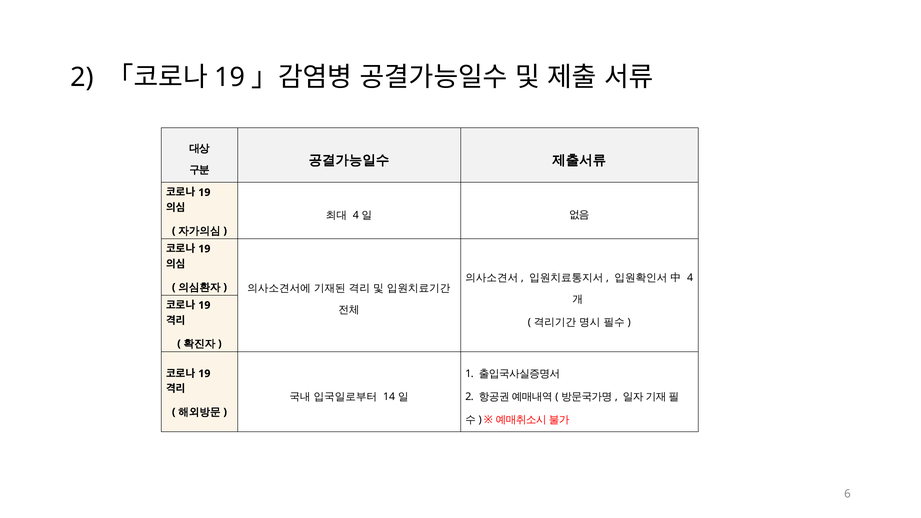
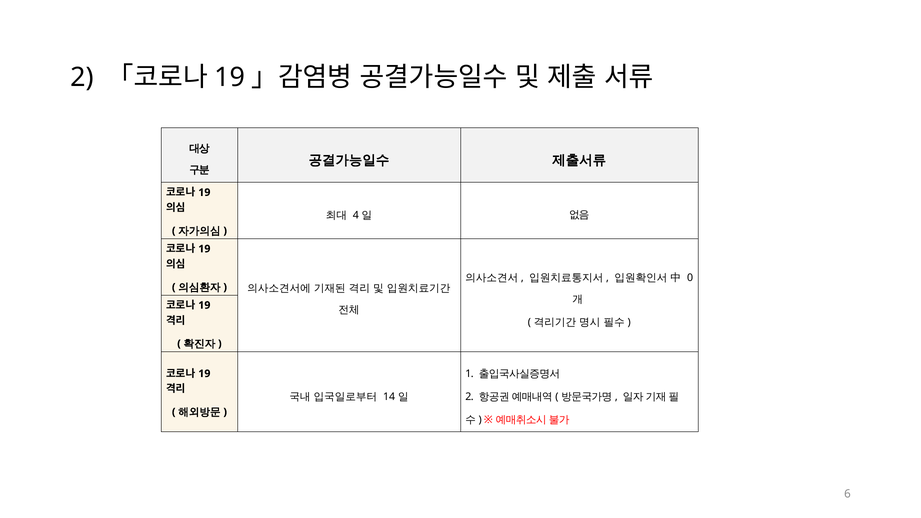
4 at (690, 278): 4 -> 0
